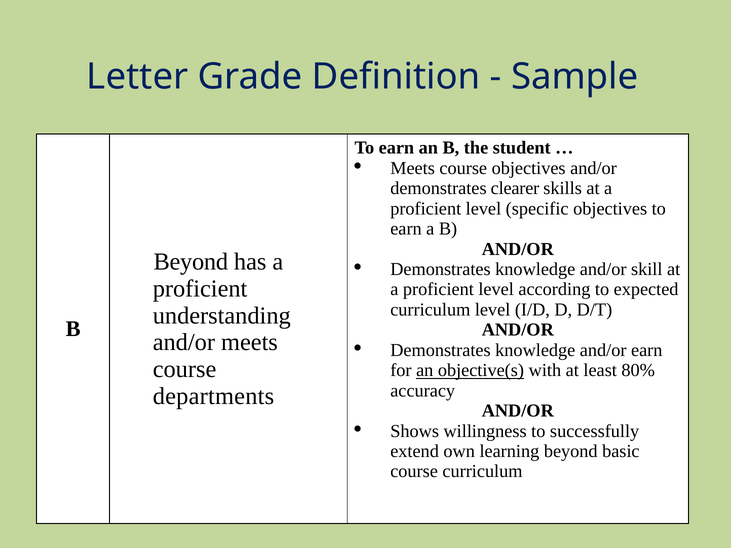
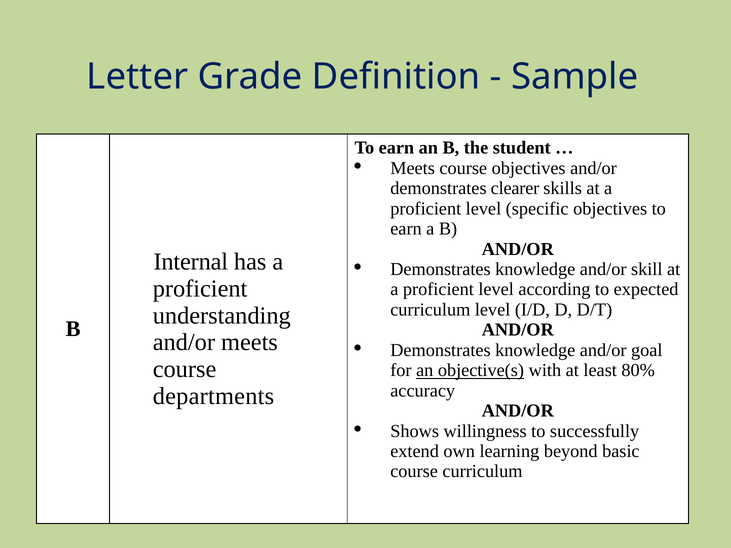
Beyond at (191, 262): Beyond -> Internal
and/or earn: earn -> goal
